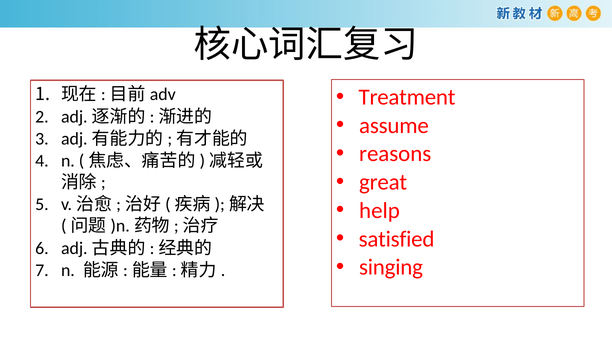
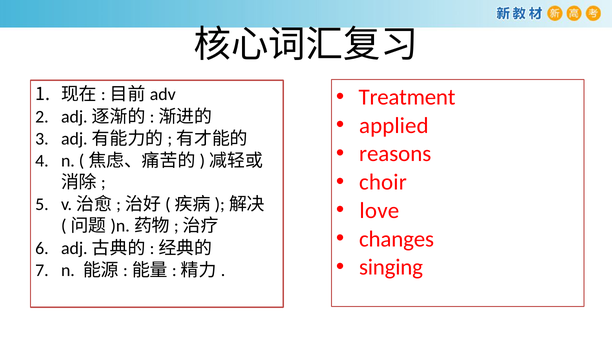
assume: assume -> applied
great: great -> choir
help: help -> love
satisfied: satisfied -> changes
